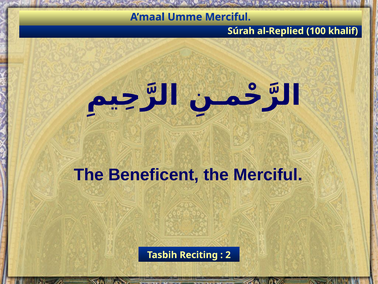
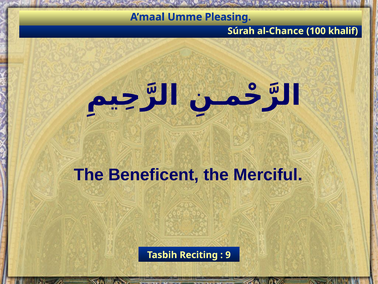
Umme Merciful: Merciful -> Pleasing
al-Replied: al-Replied -> al-Chance
2: 2 -> 9
